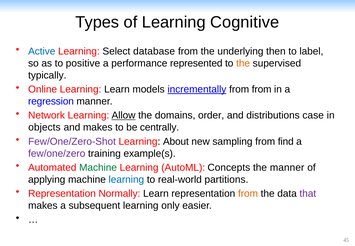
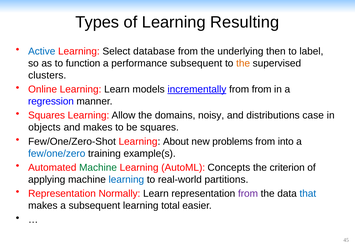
Cognitive: Cognitive -> Resulting
positive: positive -> function
performance represented: represented -> subsequent
typically: typically -> clusters
Network at (47, 115): Network -> Squares
Allow underline: present -> none
order: order -> noisy
be centrally: centrally -> squares
Few/One/Zero-Shot colour: purple -> black
sampling: sampling -> problems
find: find -> into
few/one/zero colour: purple -> blue
the manner: manner -> criterion
from at (248, 193) colour: orange -> purple
that colour: purple -> blue
only: only -> total
